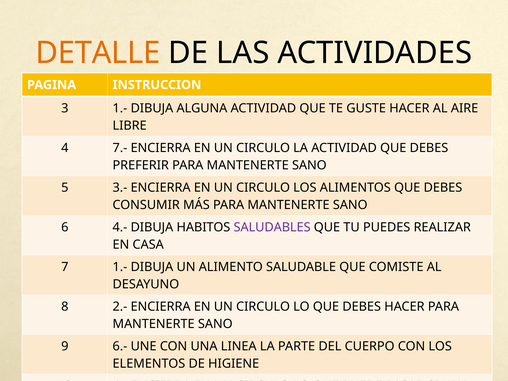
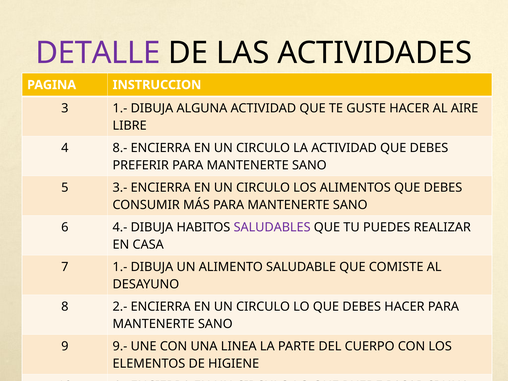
DETALLE colour: orange -> purple
7.-: 7.- -> 8.-
6.-: 6.- -> 9.-
